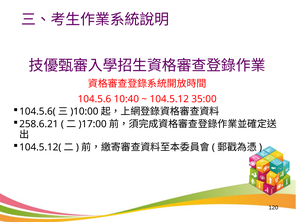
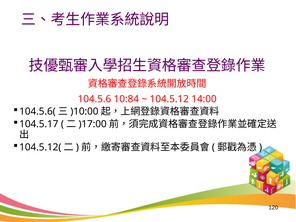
10:40: 10:40 -> 10:84
35:00: 35:00 -> 14:00
258.6.21: 258.6.21 -> 104.5.17
